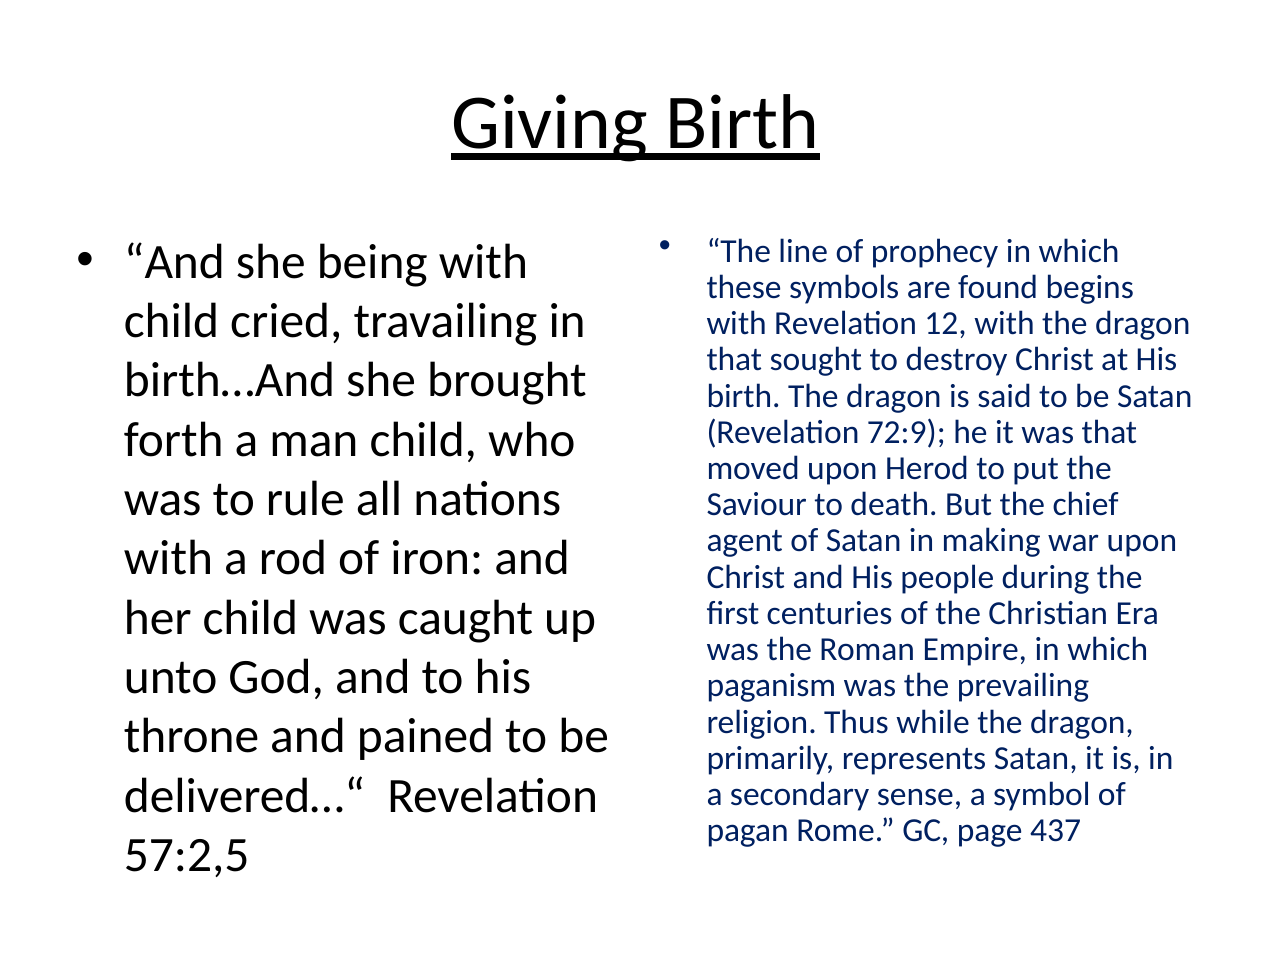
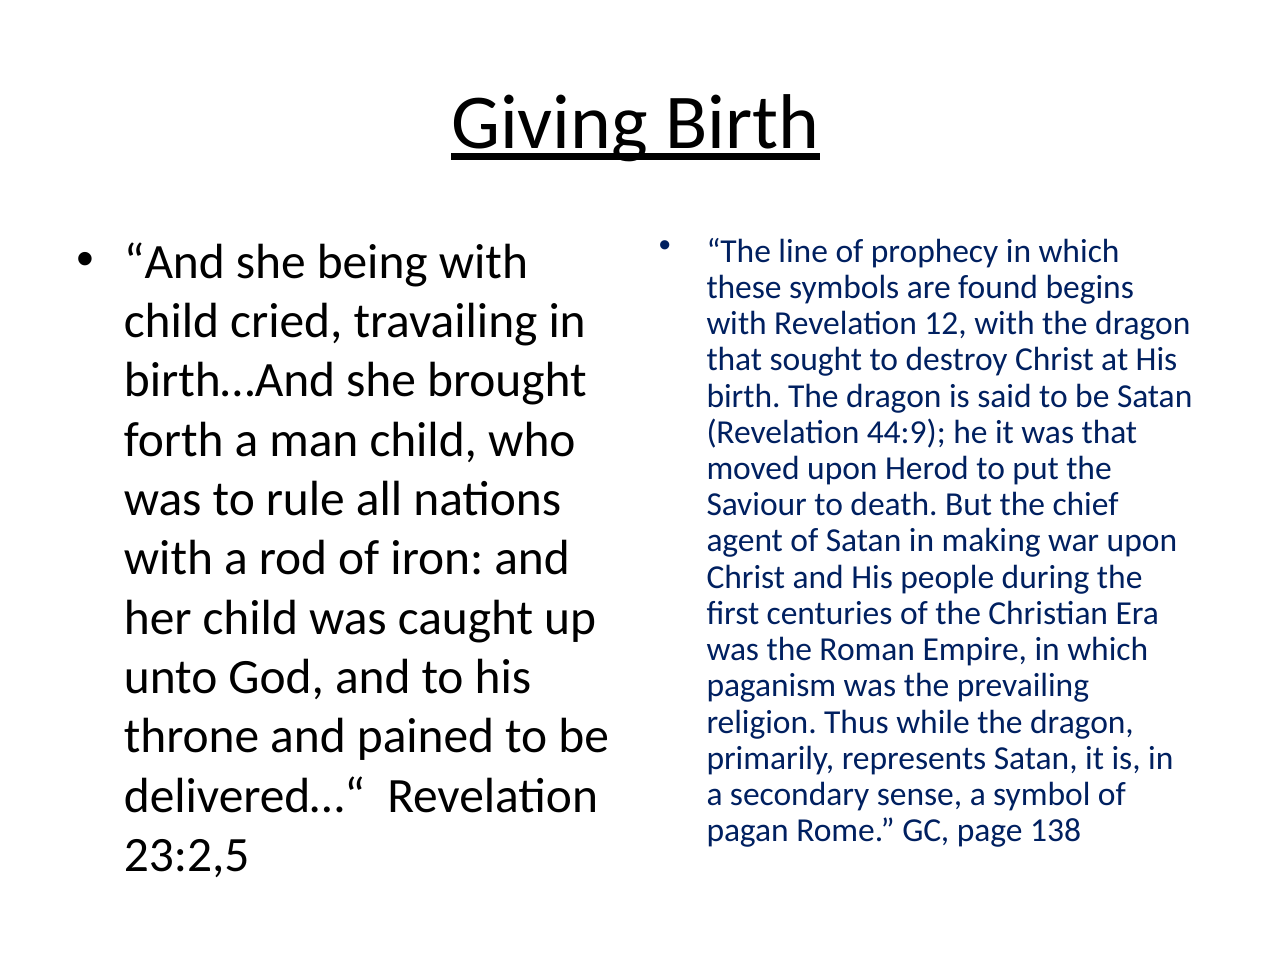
72:9: 72:9 -> 44:9
437: 437 -> 138
57:2,5: 57:2,5 -> 23:2,5
